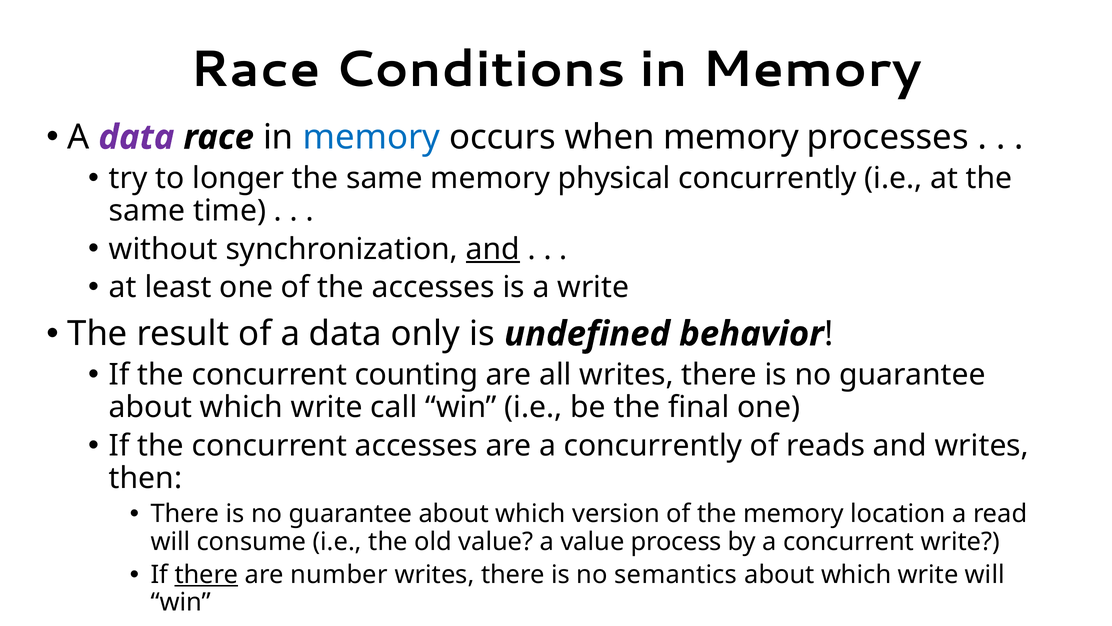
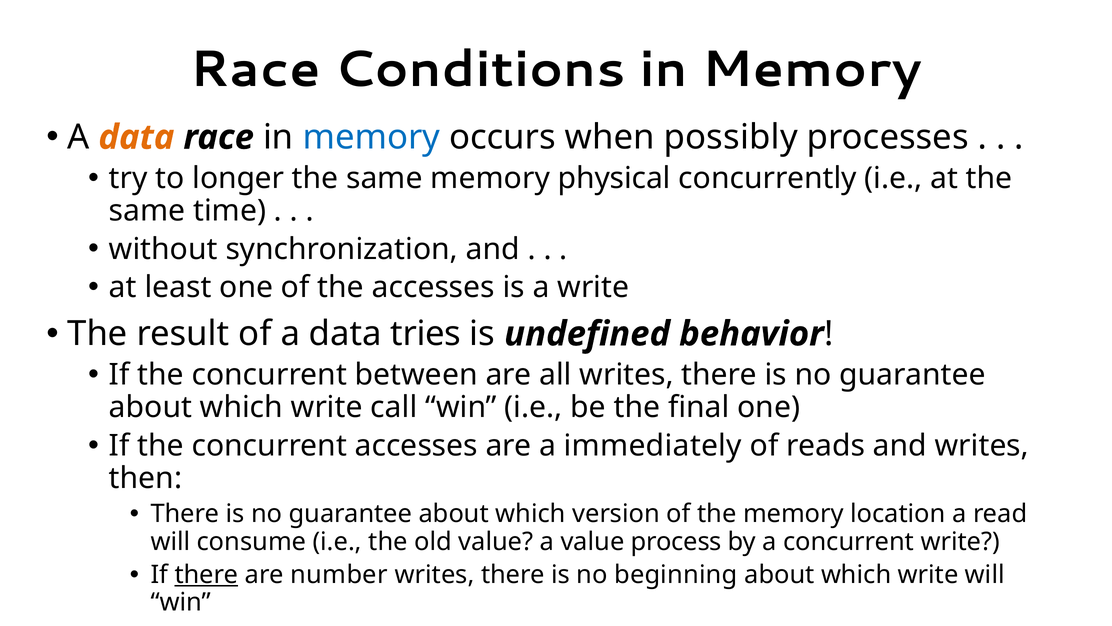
data at (136, 137) colour: purple -> orange
when memory: memory -> possibly
and at (493, 249) underline: present -> none
only: only -> tries
counting: counting -> between
a concurrently: concurrently -> immediately
semantics: semantics -> beginning
